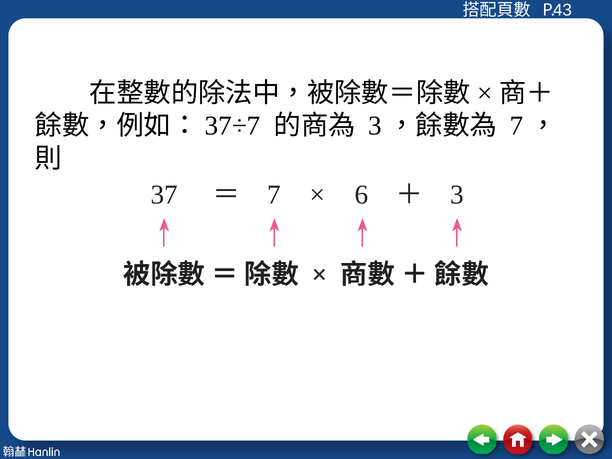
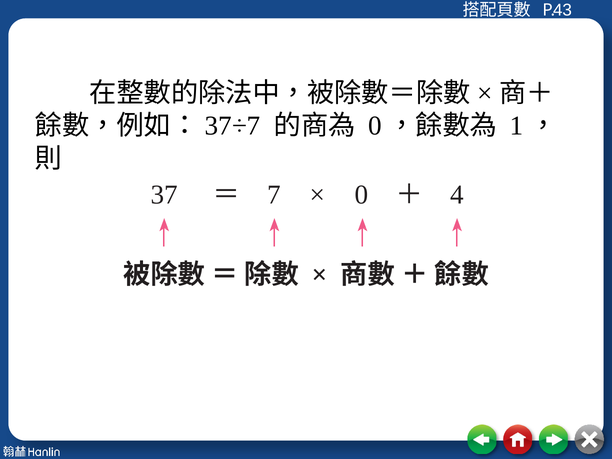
3 at (375, 126): 3 -> 0
7 at (517, 126): 7 -> 1
6 at (362, 195): 6 -> 0
3 at (457, 195): 3 -> 4
